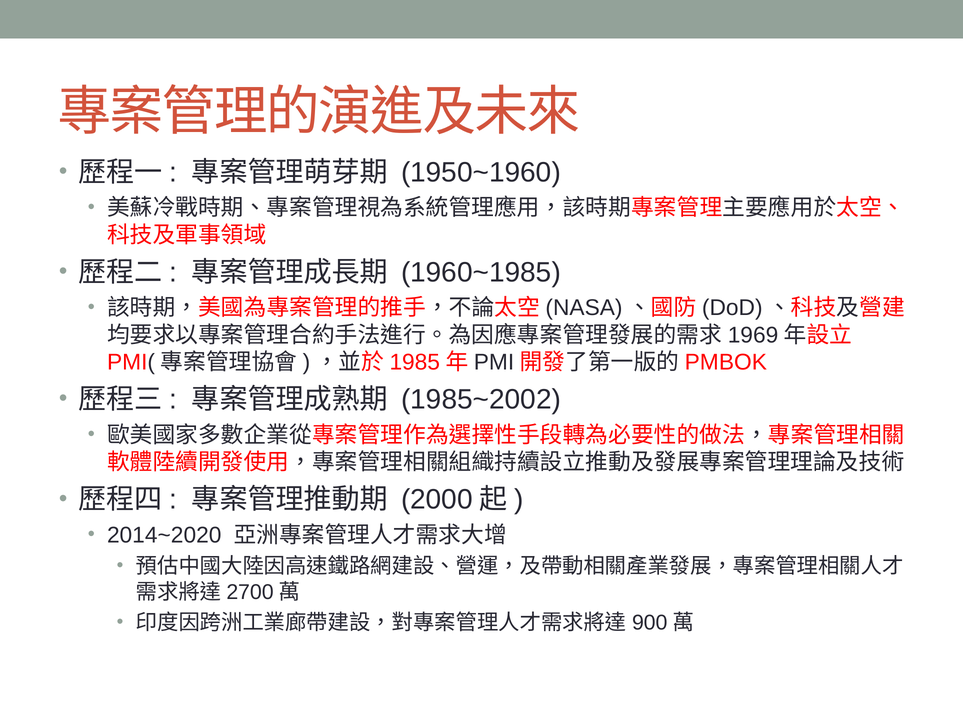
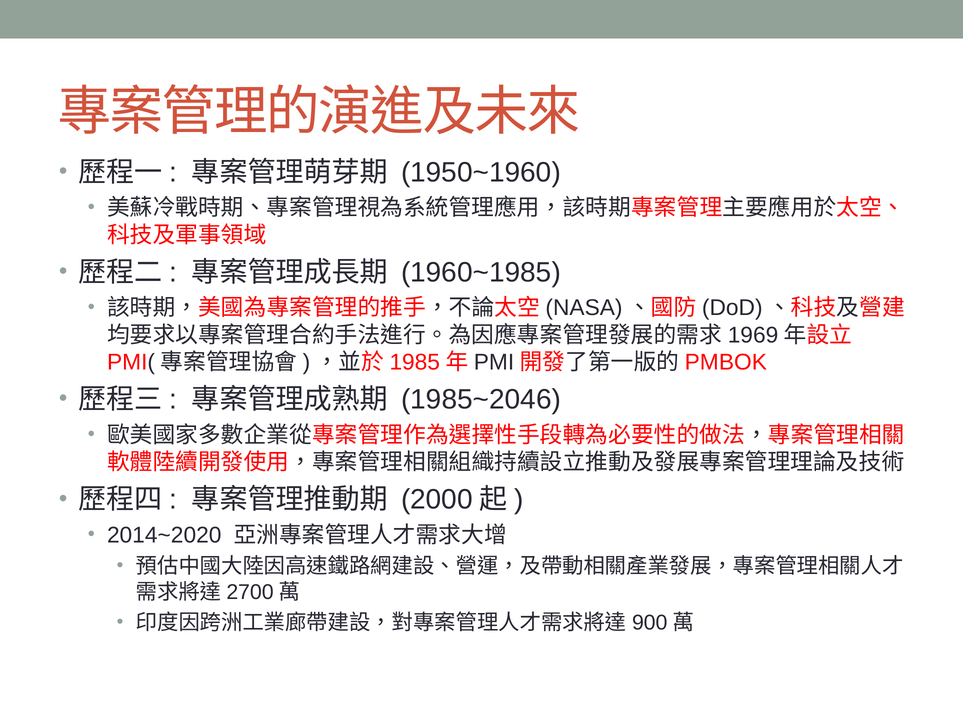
1985~2002: 1985~2002 -> 1985~2046
